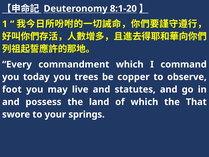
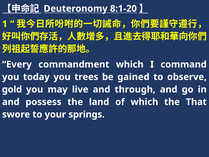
copper: copper -> gained
foot: foot -> gold
statutes: statutes -> through
